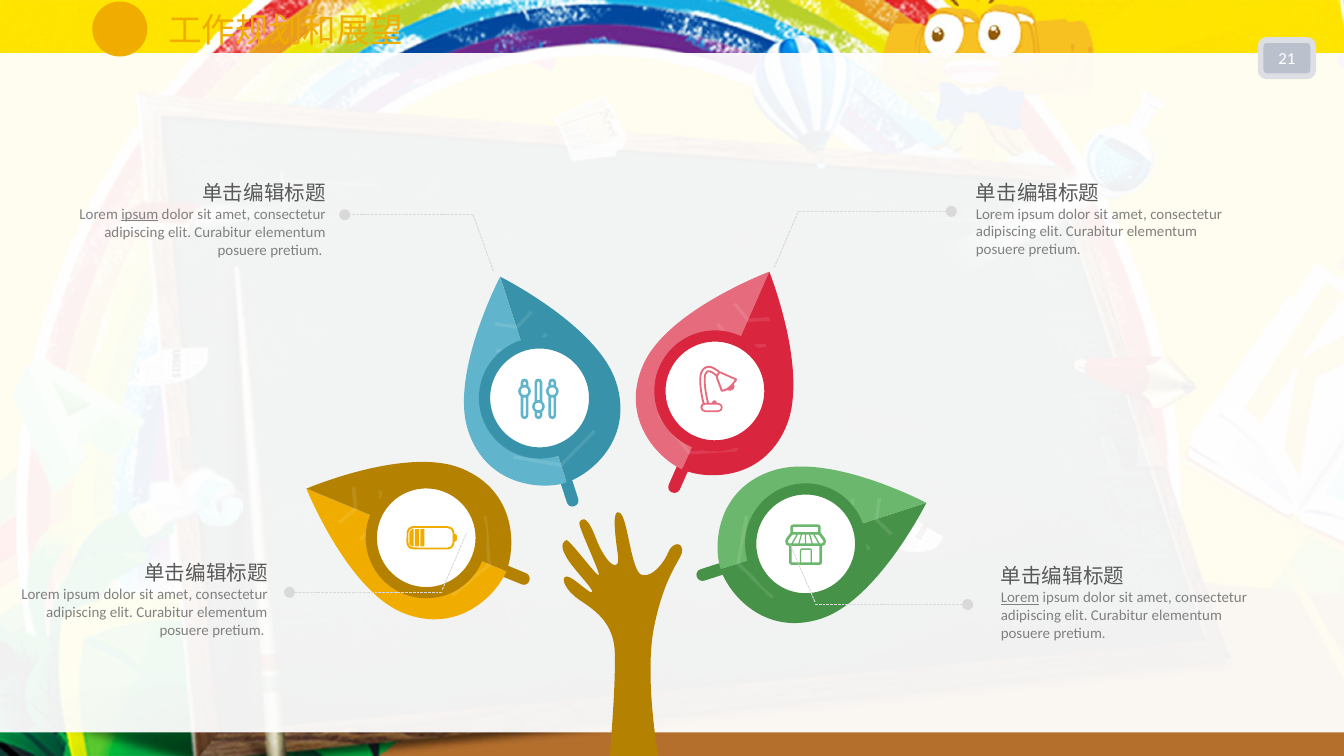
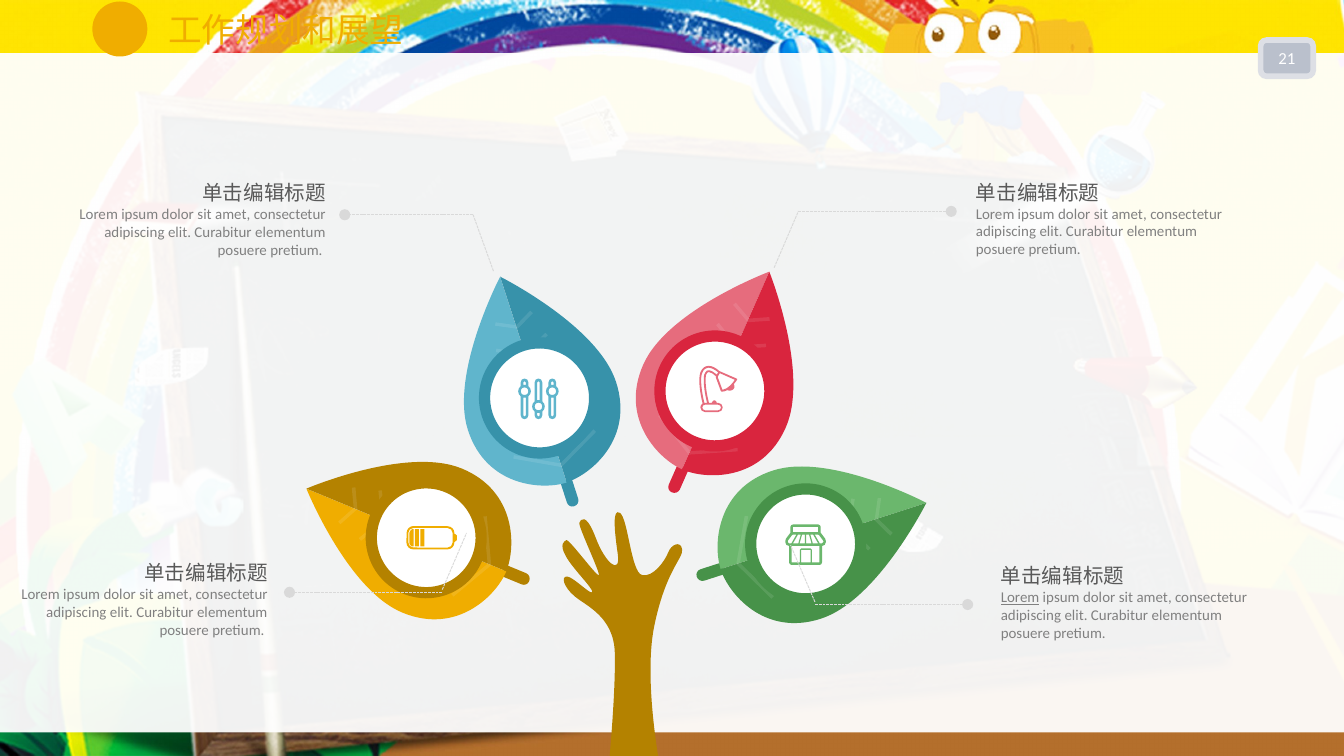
ipsum at (140, 214) underline: present -> none
